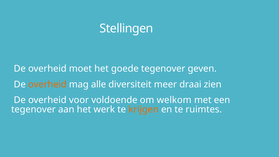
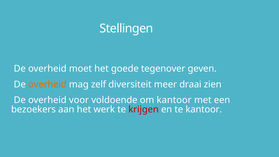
alle: alle -> zelf
om welkom: welkom -> kantoor
tegenover at (33, 109): tegenover -> bezoekers
krijgen colour: orange -> red
te ruimtes: ruimtes -> kantoor
